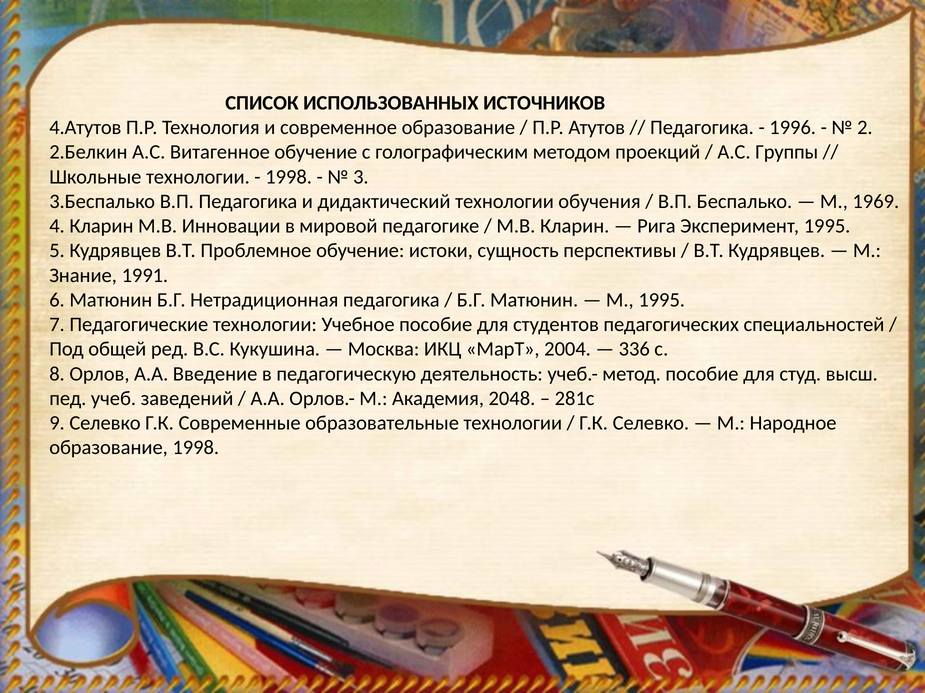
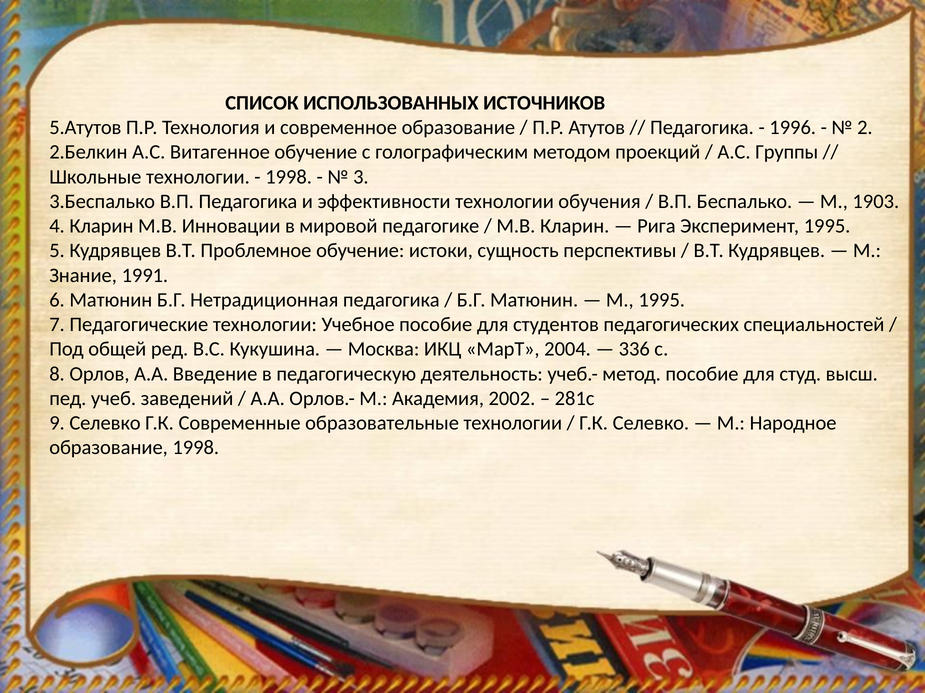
4.Атутов: 4.Атутов -> 5.Атутов
дидактический: дидактический -> эффективности
1969: 1969 -> 1903
2048: 2048 -> 2002
